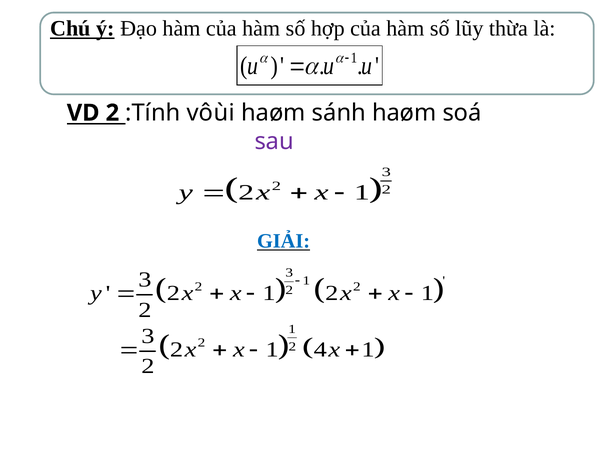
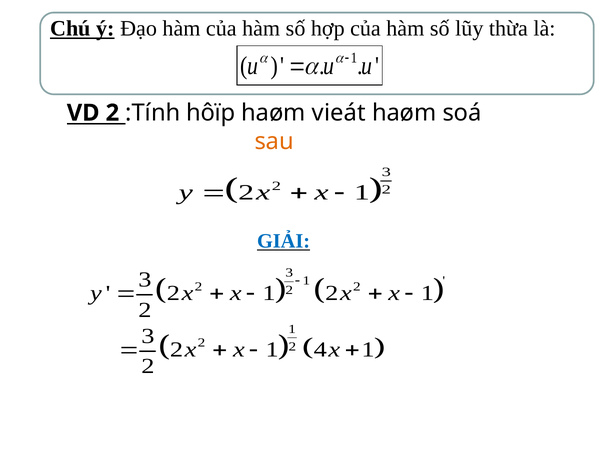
vôùi: vôùi -> hôïp
sánh: sánh -> vieát
sau colour: purple -> orange
